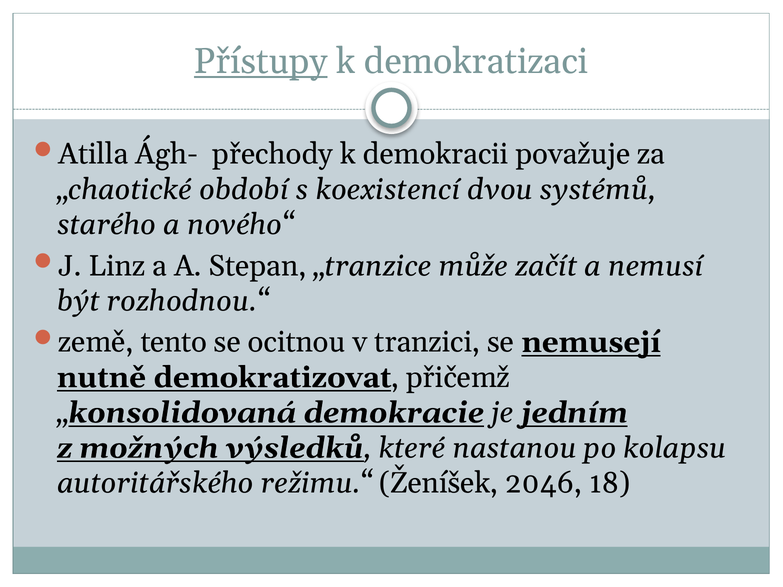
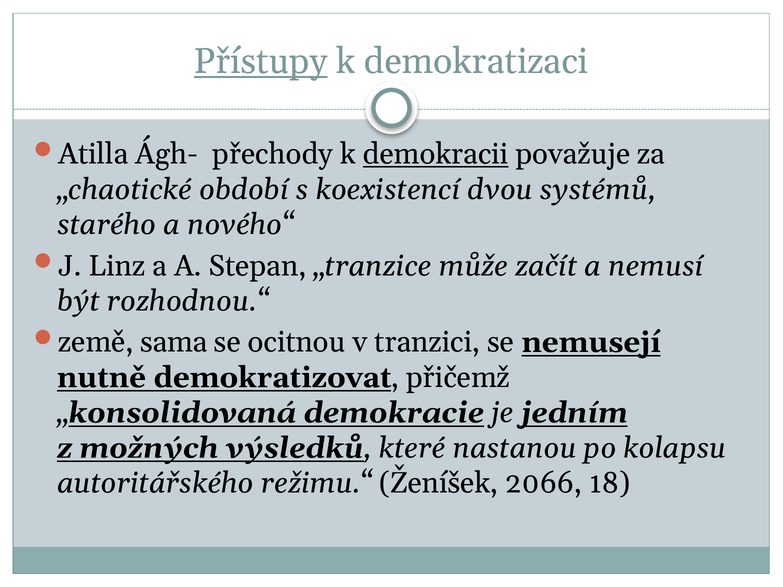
demokracii underline: none -> present
tento: tento -> sama
2046: 2046 -> 2066
